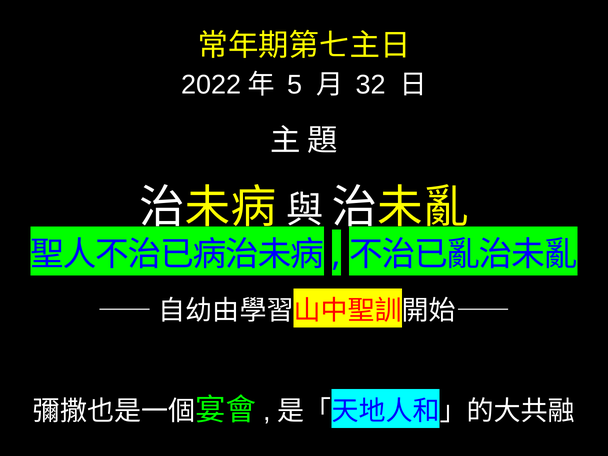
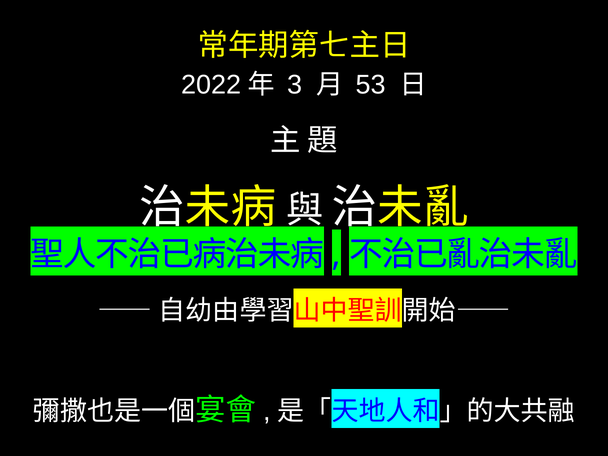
5: 5 -> 3
32: 32 -> 53
